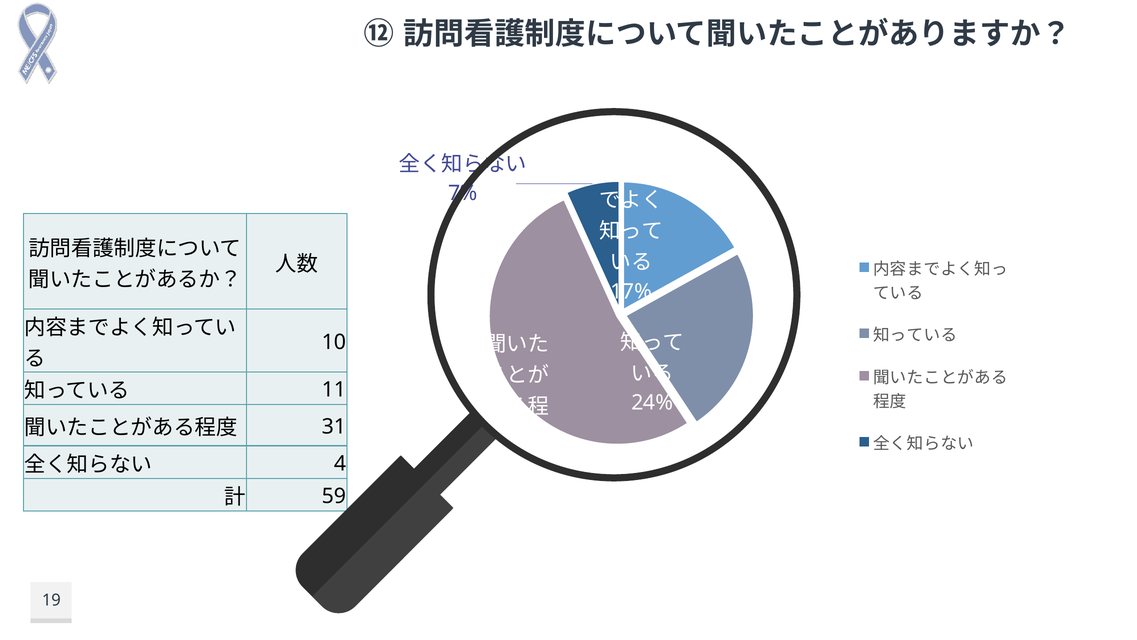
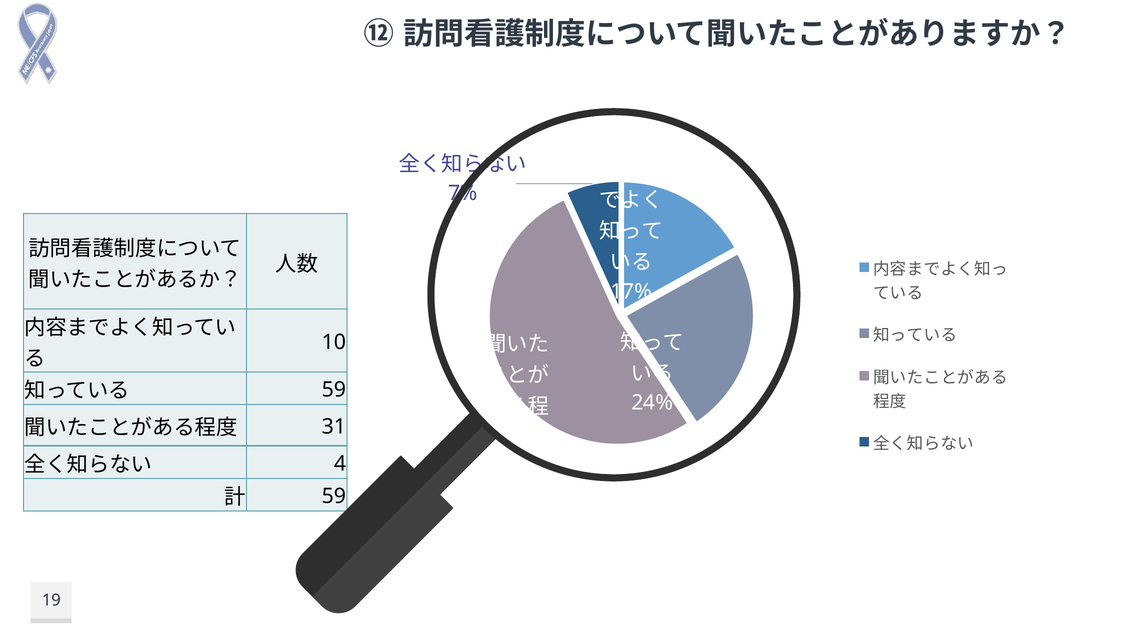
11 at (334, 389): 11 -> 59
